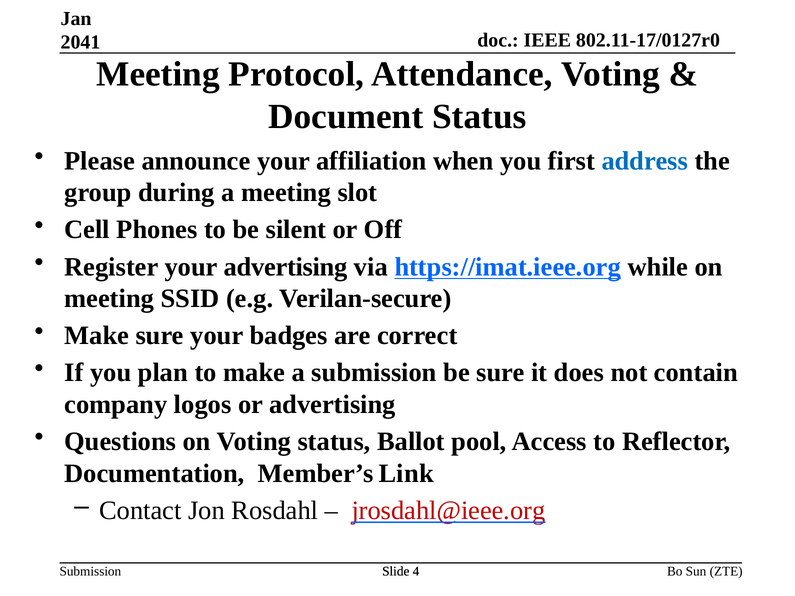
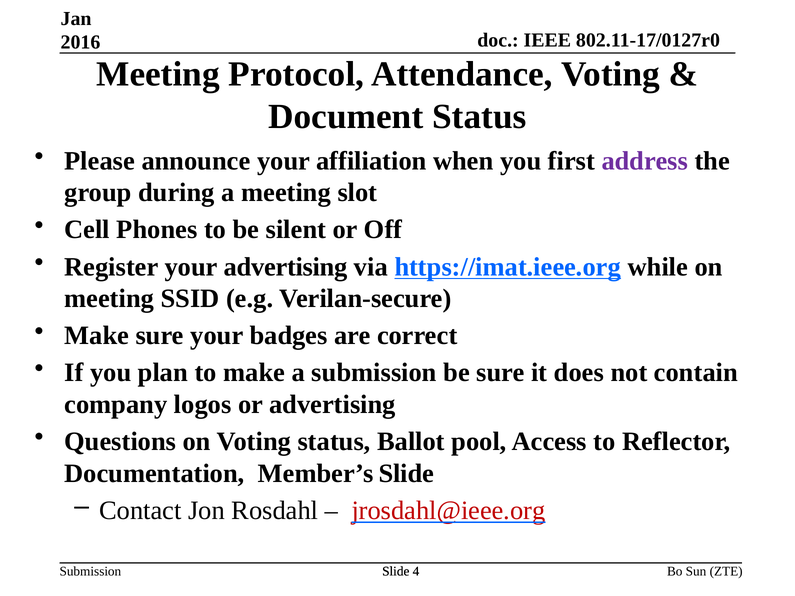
2041: 2041 -> 2016
address colour: blue -> purple
Member’s Link: Link -> Slide
